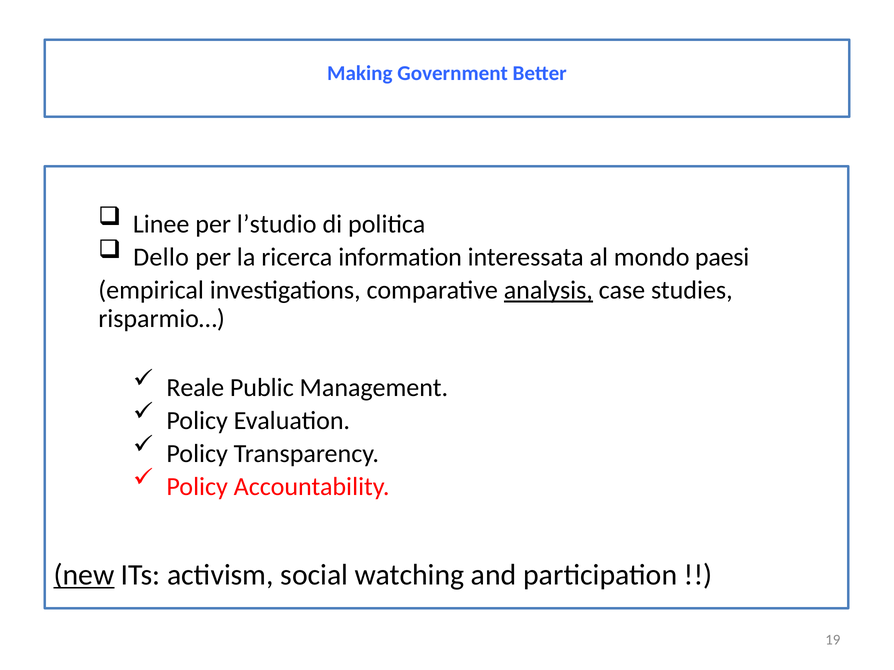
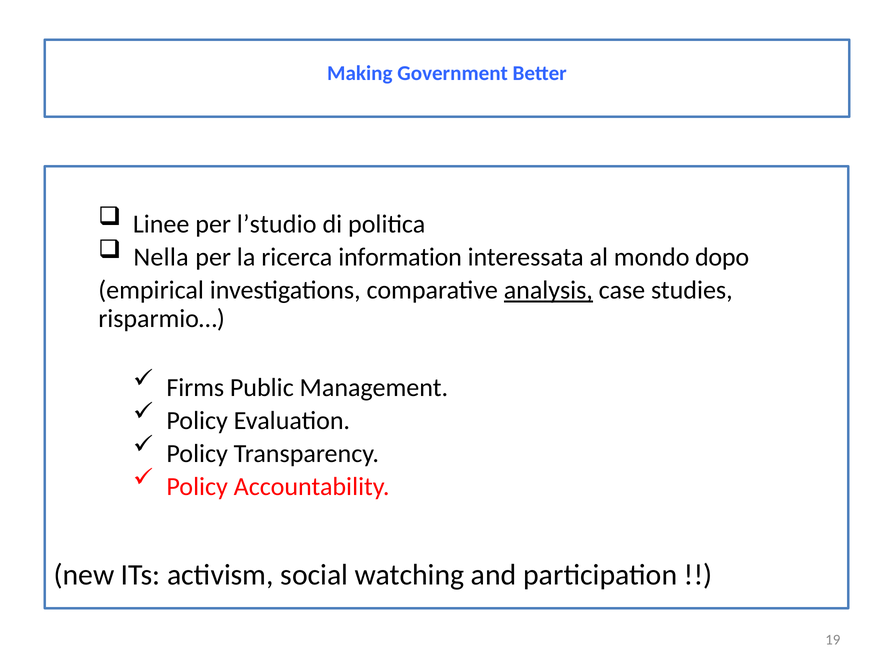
Dello: Dello -> Nella
paesi: paesi -> dopo
Reale: Reale -> Firms
new underline: present -> none
